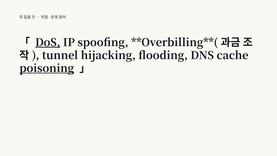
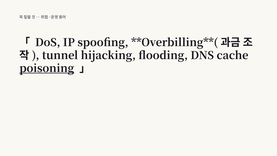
DoS underline: present -> none
